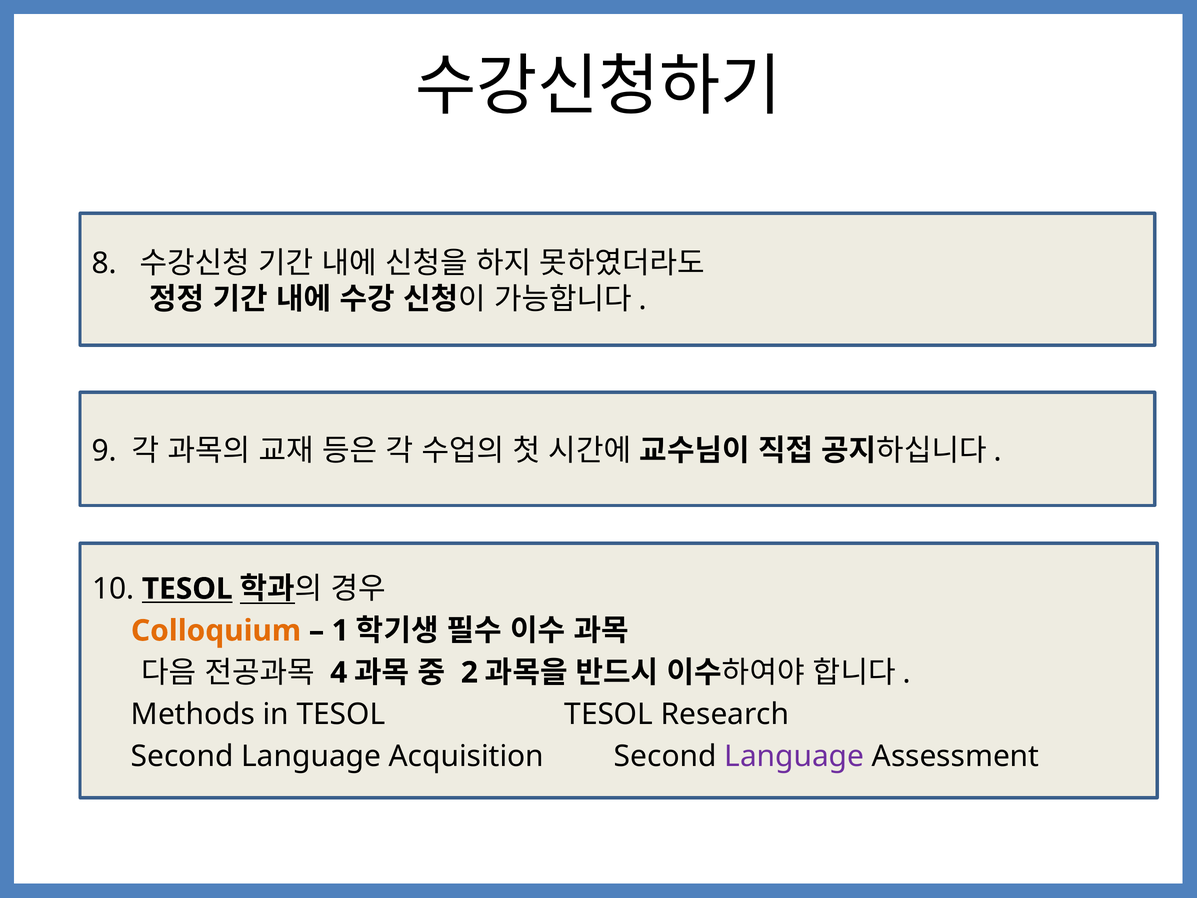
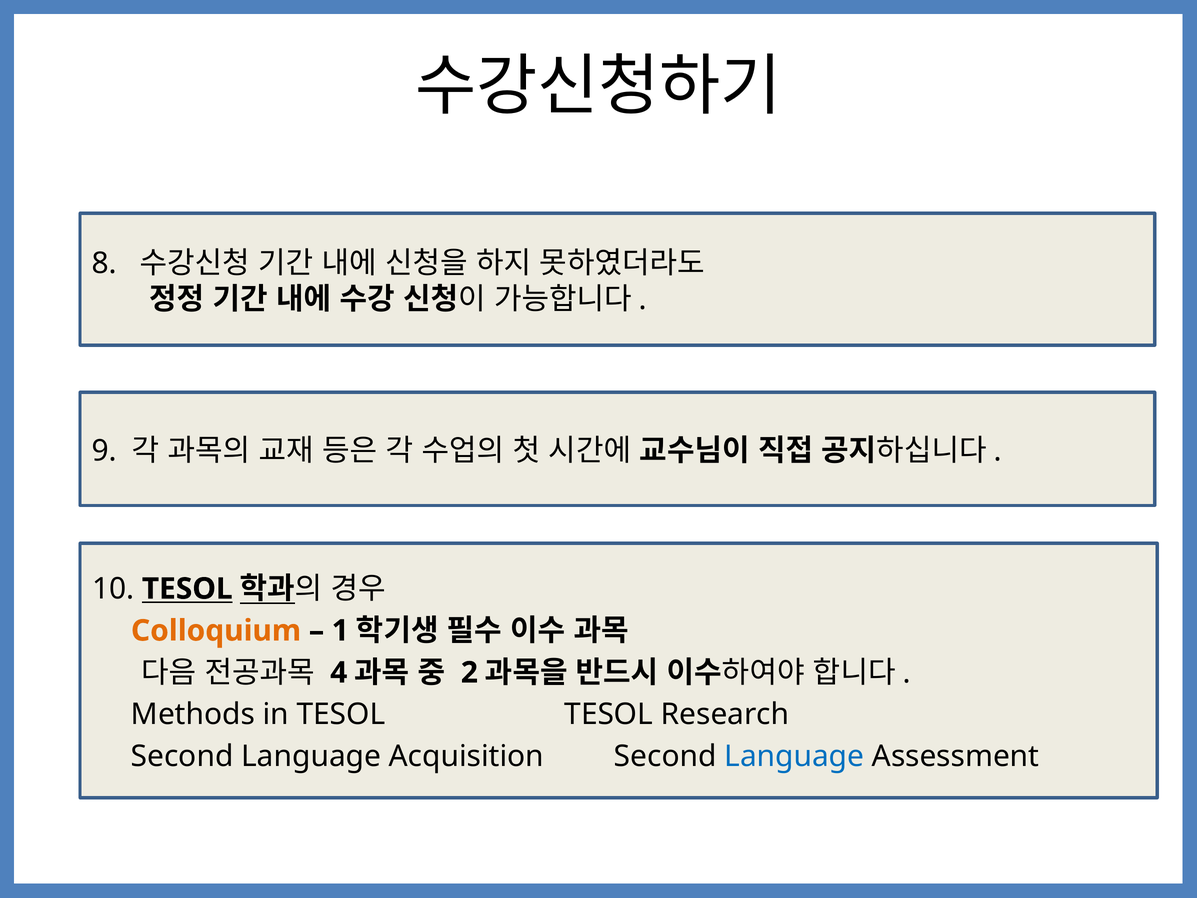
Language at (794, 756) colour: purple -> blue
